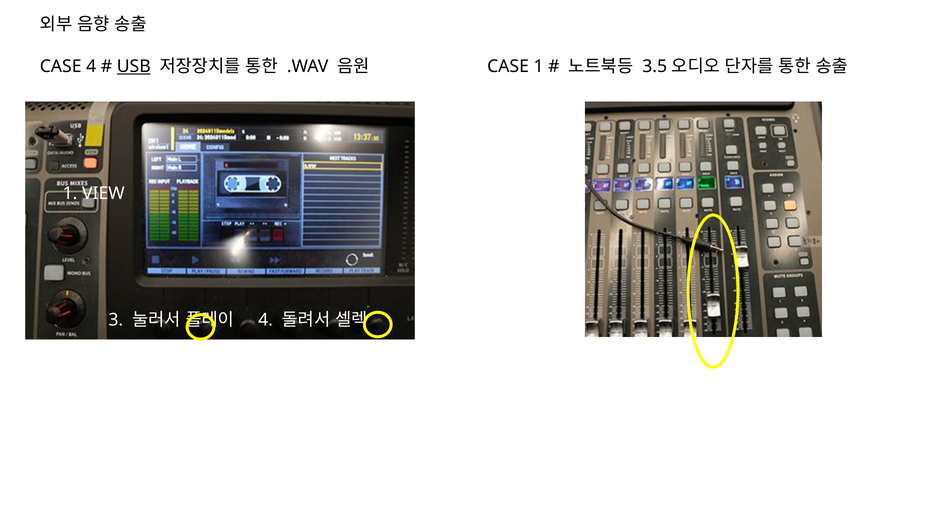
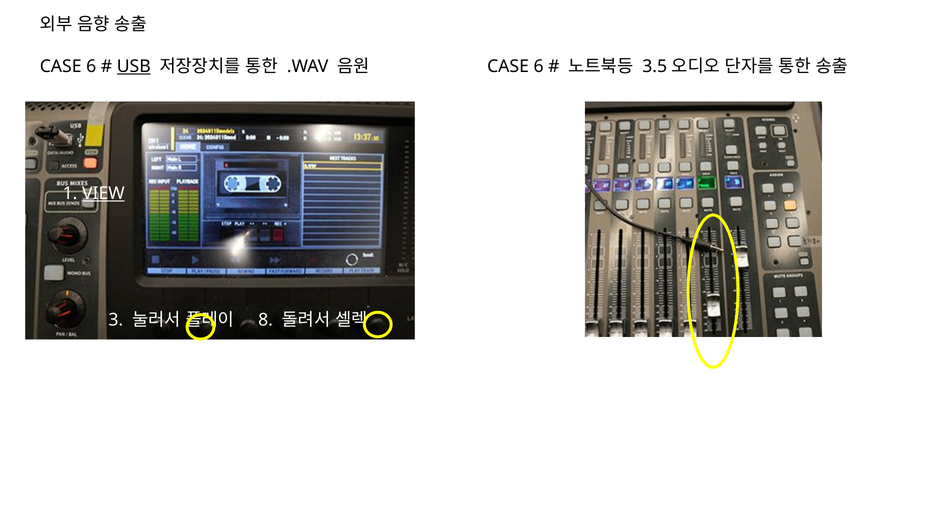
4 at (91, 67): 4 -> 6
1 at (539, 67): 1 -> 6
VIEW underline: none -> present
4 at (266, 320): 4 -> 8
